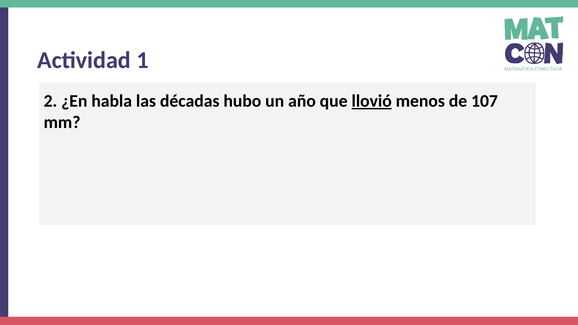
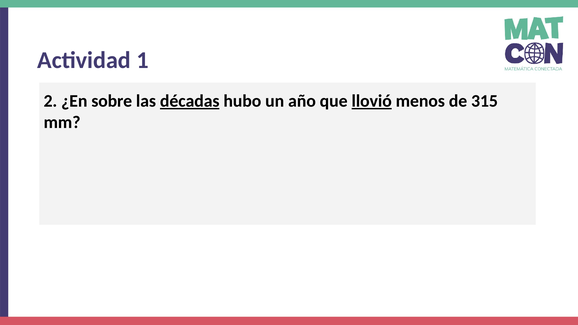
habla: habla -> sobre
décadas underline: none -> present
107: 107 -> 315
